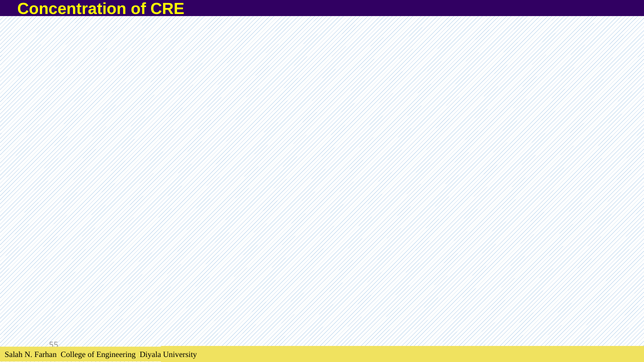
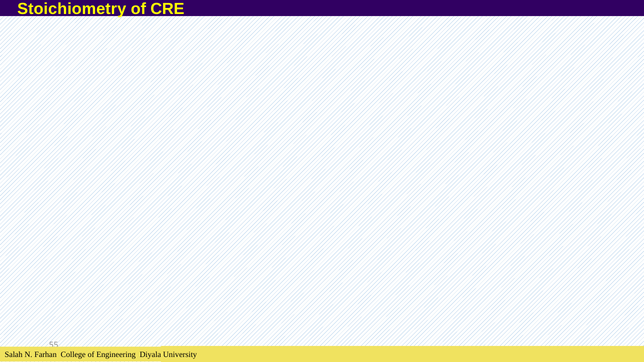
Concentration: Concentration -> Stoichiometry
